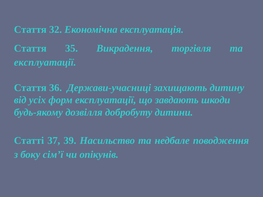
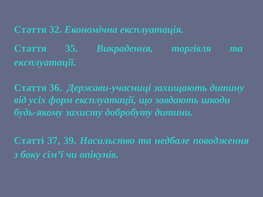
дозвілля: дозвілля -> захисту
